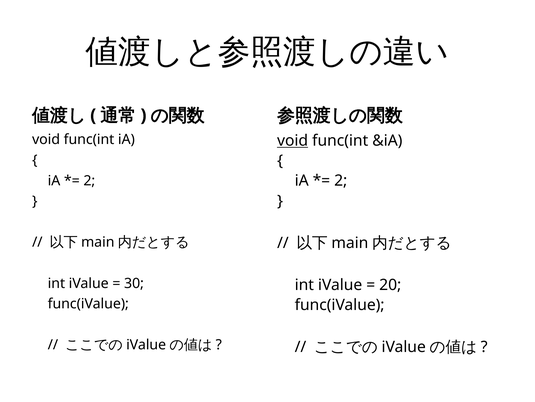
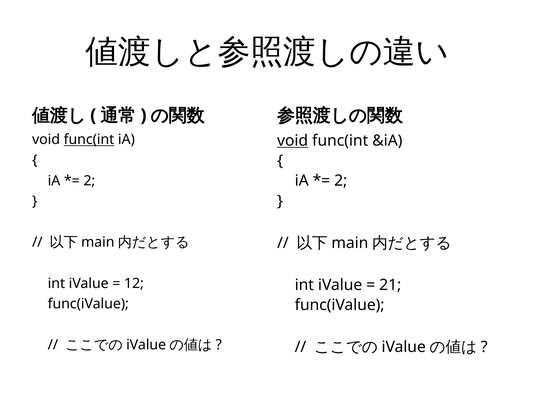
func(int at (89, 139) underline: none -> present
30: 30 -> 12
20: 20 -> 21
